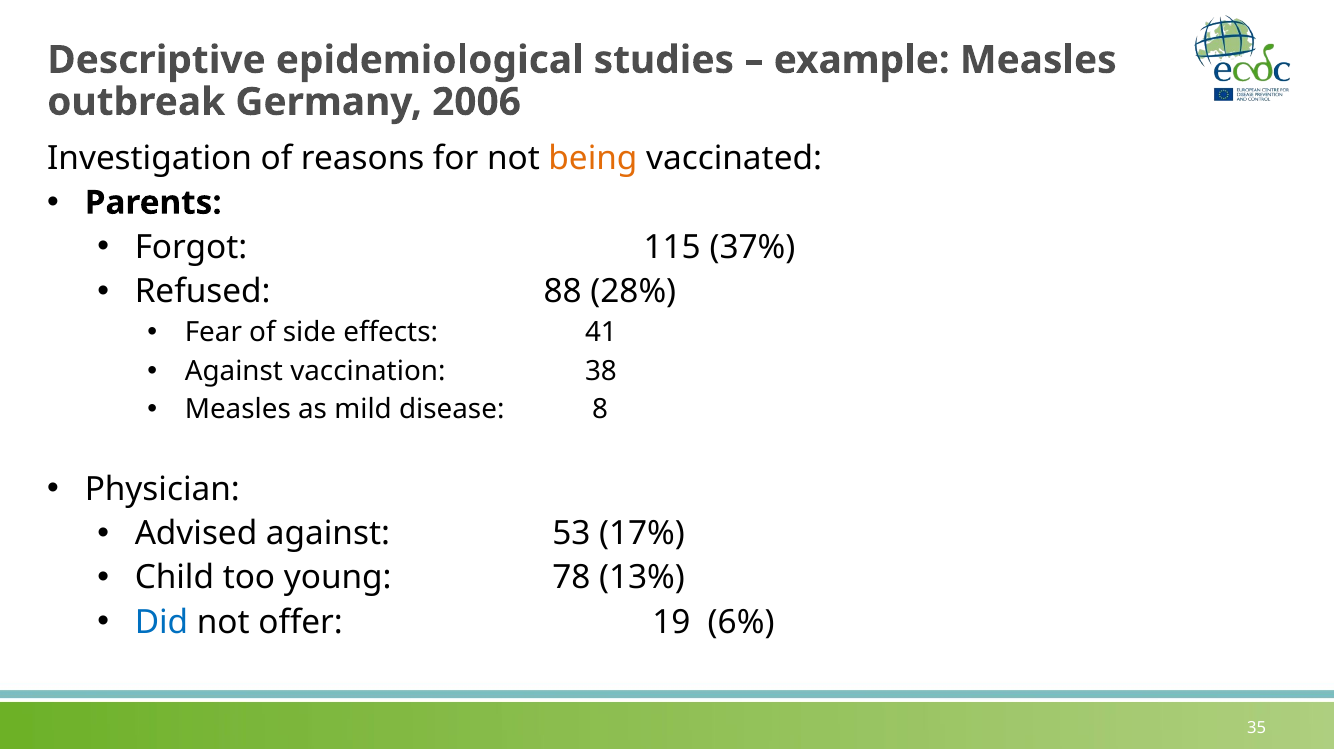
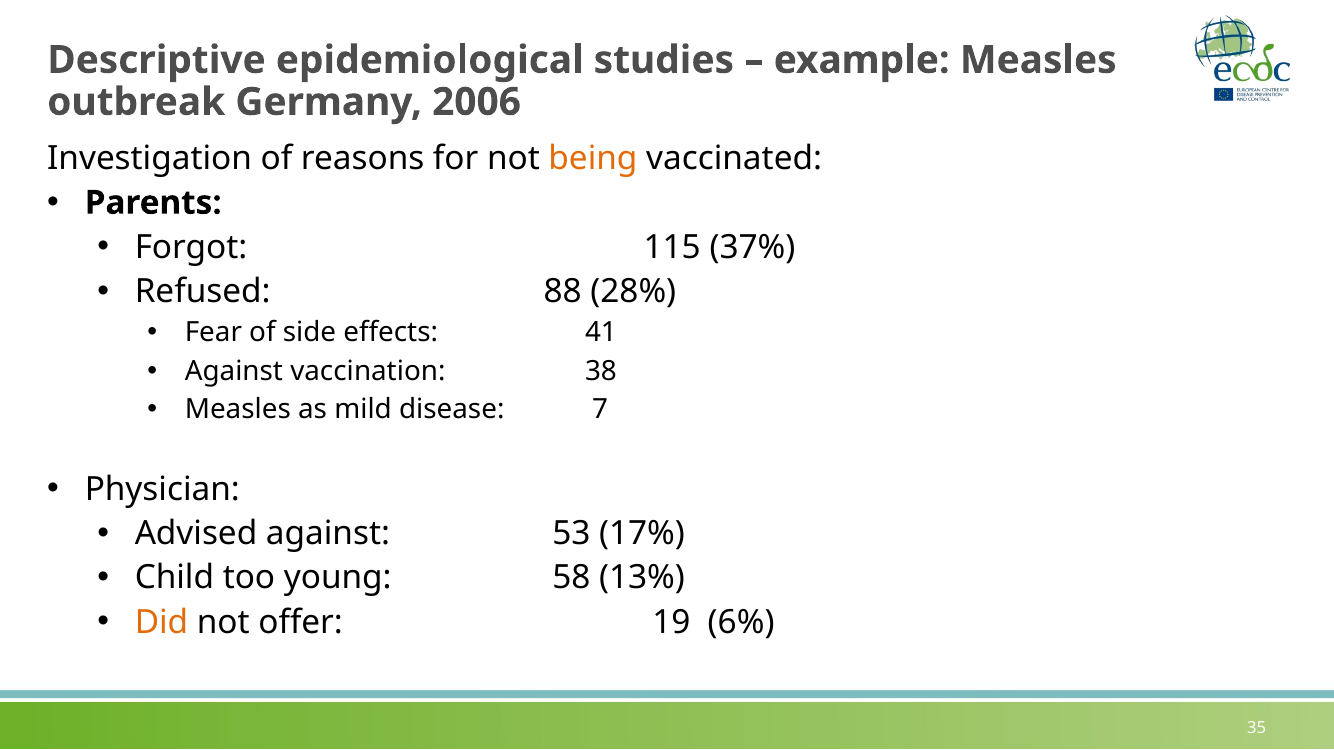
8: 8 -> 7
78: 78 -> 58
Did colour: blue -> orange
